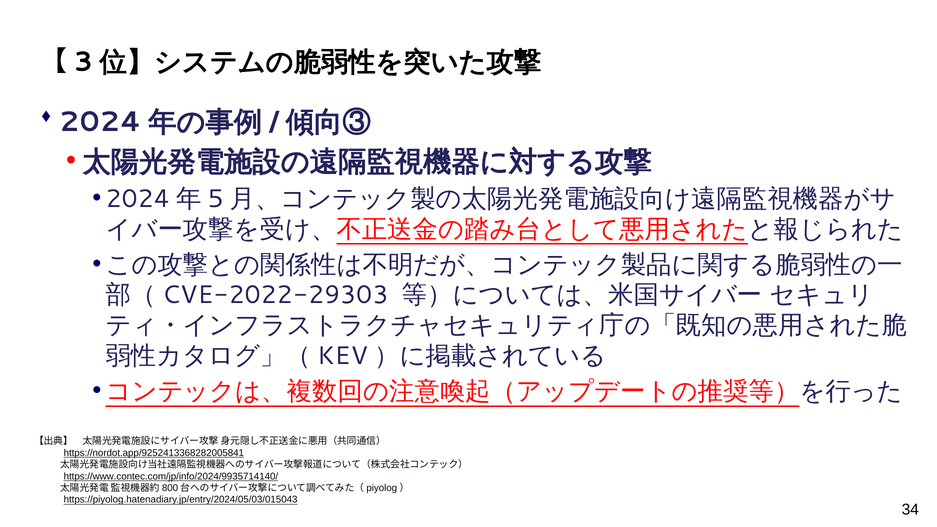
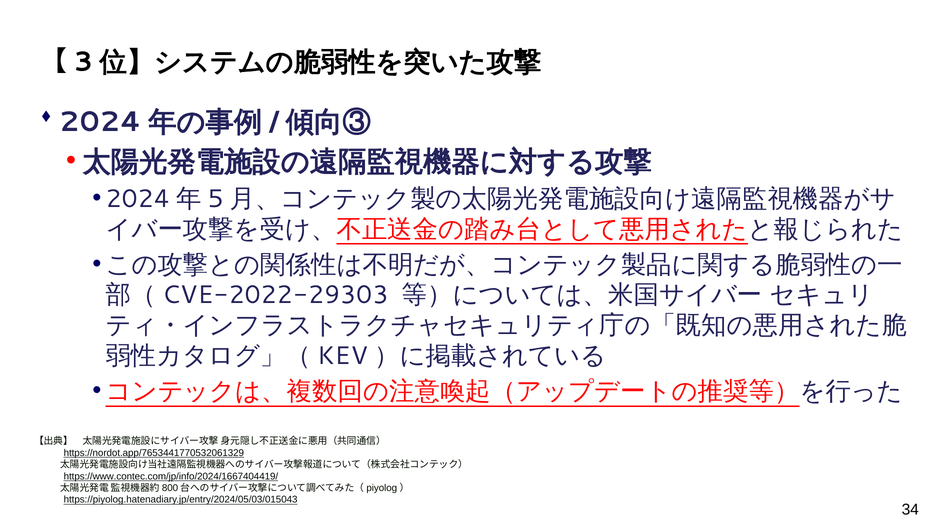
https://nordot.app/9252413368282005841: https://nordot.app/9252413368282005841 -> https://nordot.app/7653441770532061329
https://www.contec.com/jp/info/2024/9935714140/: https://www.contec.com/jp/info/2024/9935714140/ -> https://www.contec.com/jp/info/2024/1667404419/
